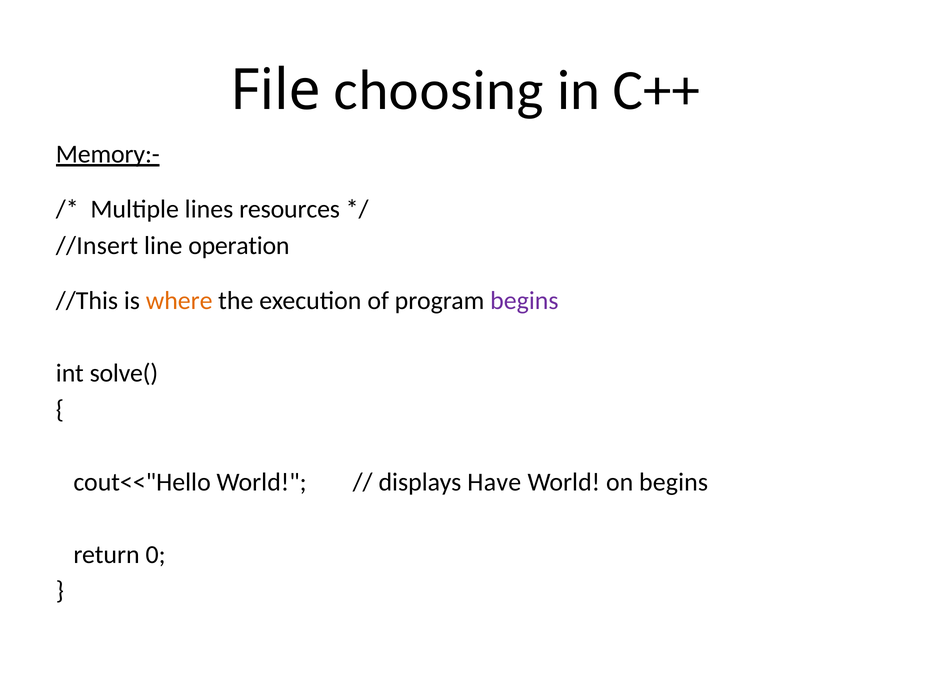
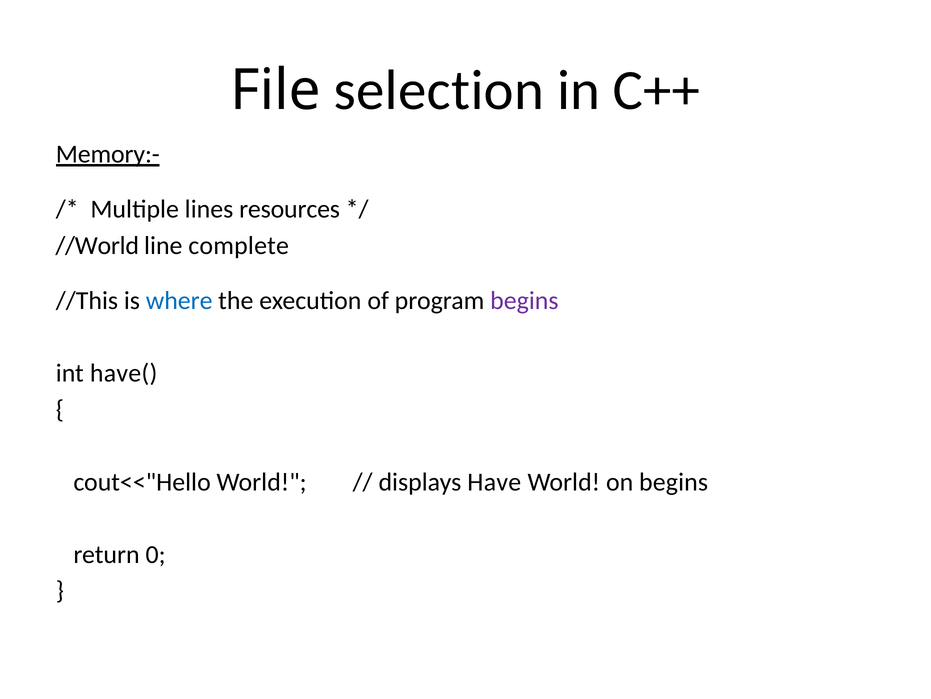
choosing: choosing -> selection
//Insert: //Insert -> //World
operation: operation -> complete
where colour: orange -> blue
solve(: solve( -> have(
